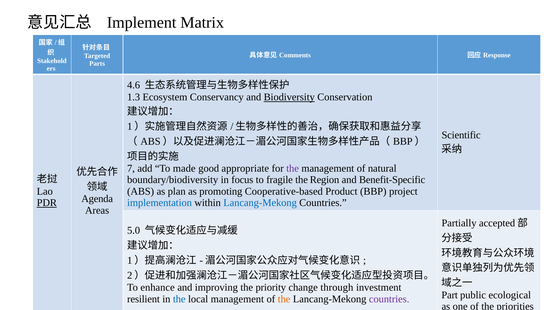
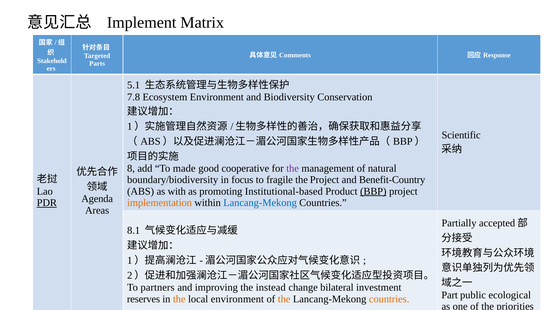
4.6: 4.6 -> 5.1
1.3: 1.3 -> 7.8
Ecosystem Conservancy: Conservancy -> Environment
Biodiversity underline: present -> none
7: 7 -> 8
appropriate: appropriate -> cooperative
the Region: Region -> Project
Benefit-Specific: Benefit-Specific -> Benefit-Country
plan: plan -> with
Cooperative-based: Cooperative-based -> Institutional-based
BBP underline: none -> present
implementation colour: blue -> orange
5.0: 5.0 -> 8.1
enhance: enhance -> partners
priority: priority -> instead
through: through -> bilateral
resilient: resilient -> reserves
the at (179, 299) colour: blue -> orange
local management: management -> environment
countries at (389, 299) colour: purple -> orange
